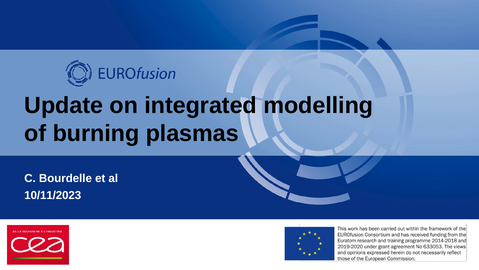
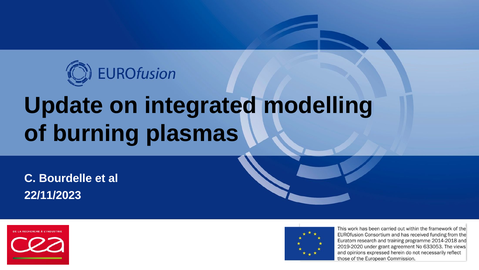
10/11/2023: 10/11/2023 -> 22/11/2023
